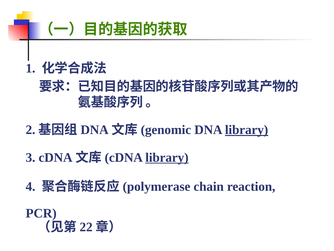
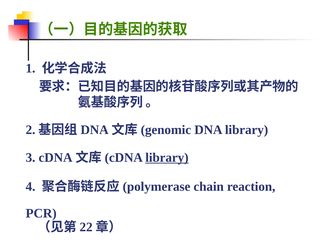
library at (247, 130) underline: present -> none
